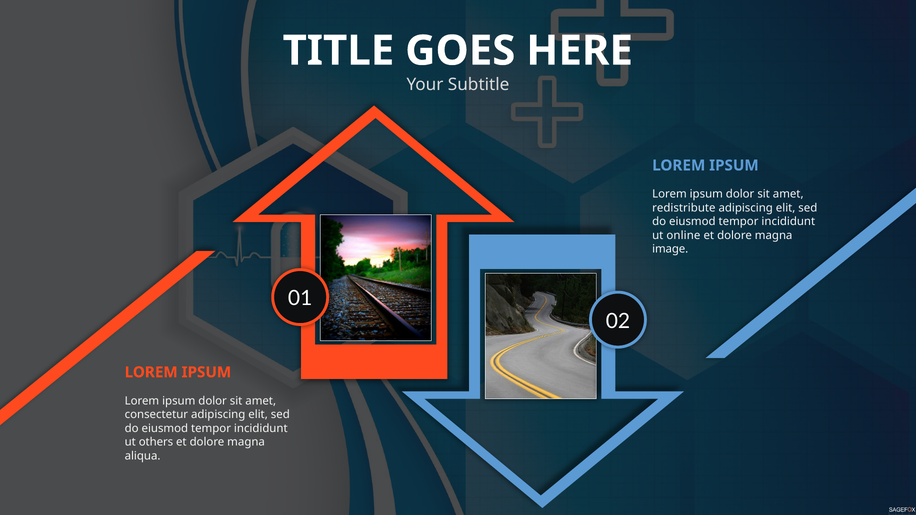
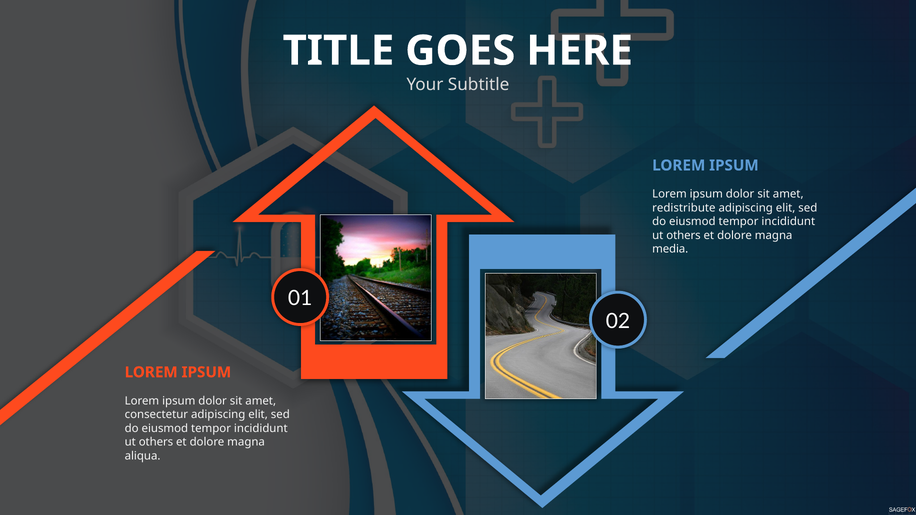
online at (683, 235): online -> others
image: image -> media
